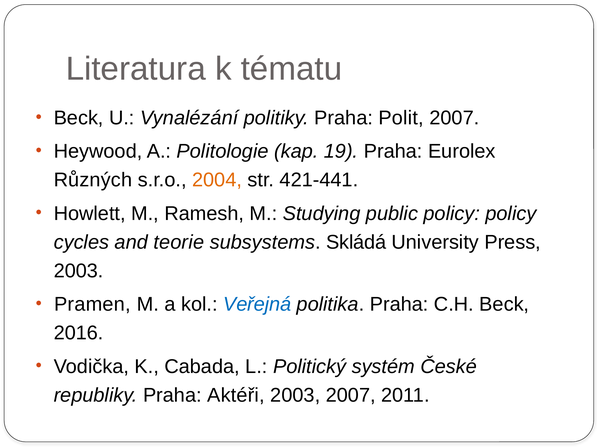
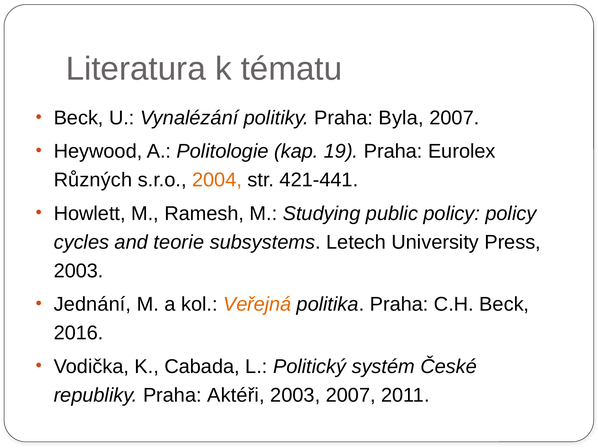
Polit: Polit -> Byla
Skládá: Skládá -> Letech
Pramen: Pramen -> Jednání
Veřejná colour: blue -> orange
